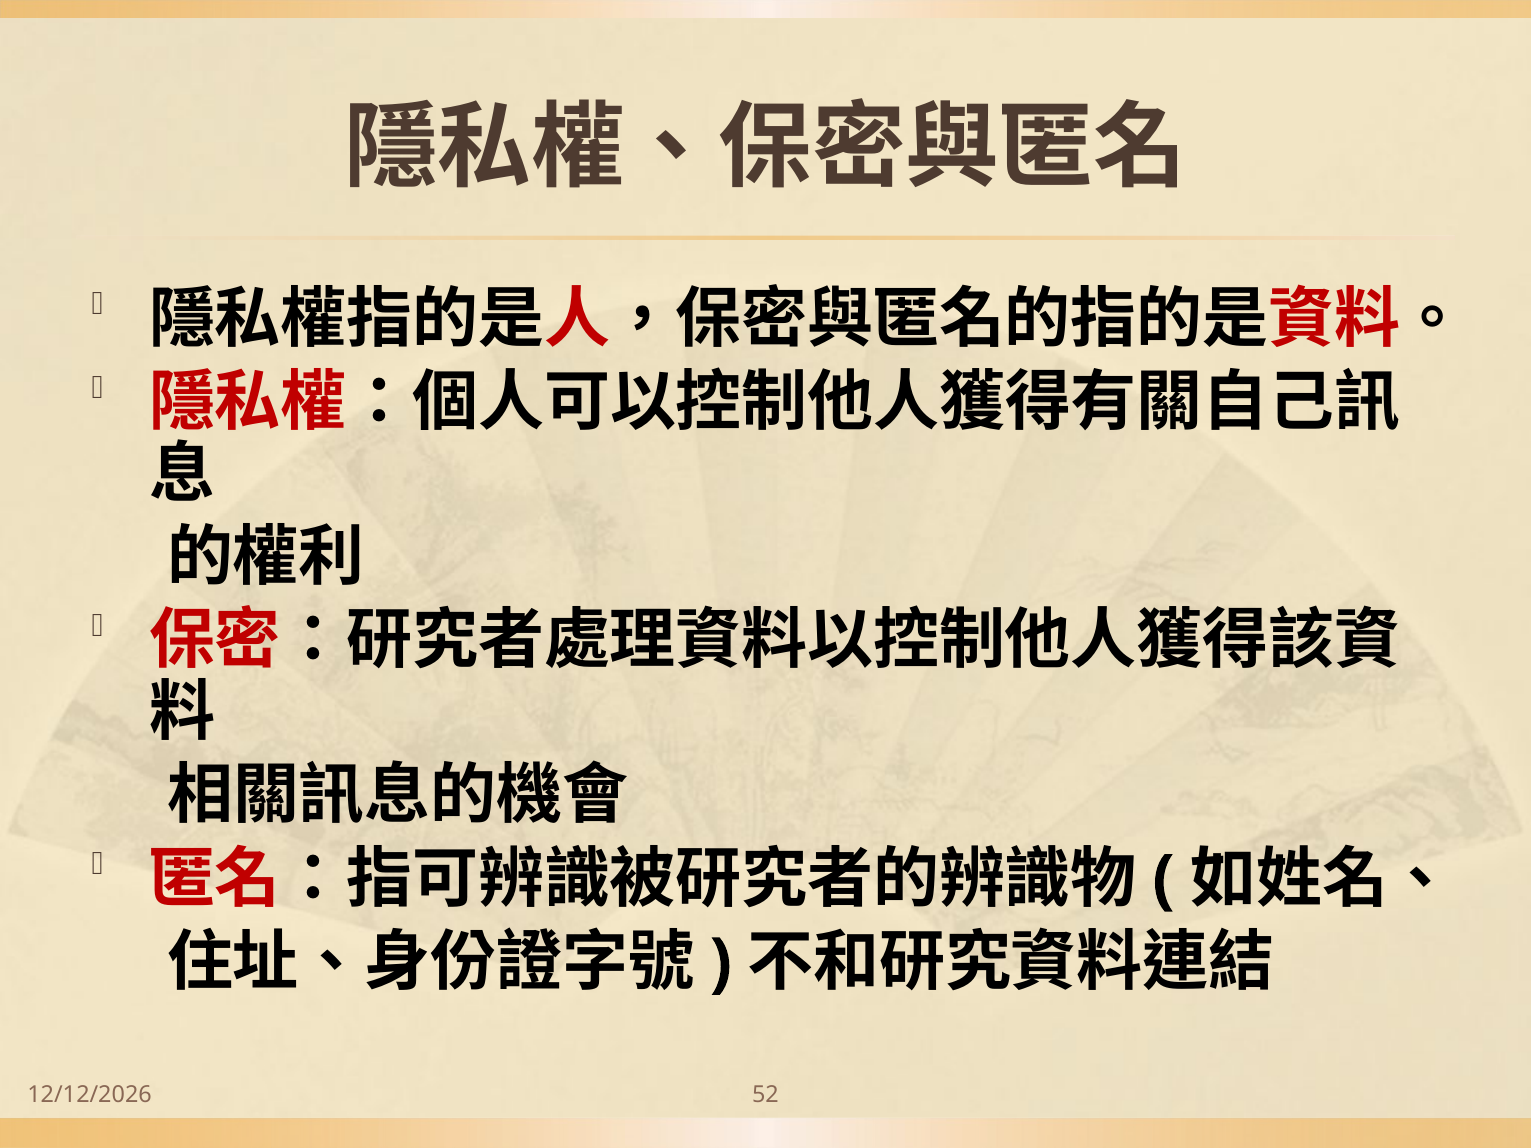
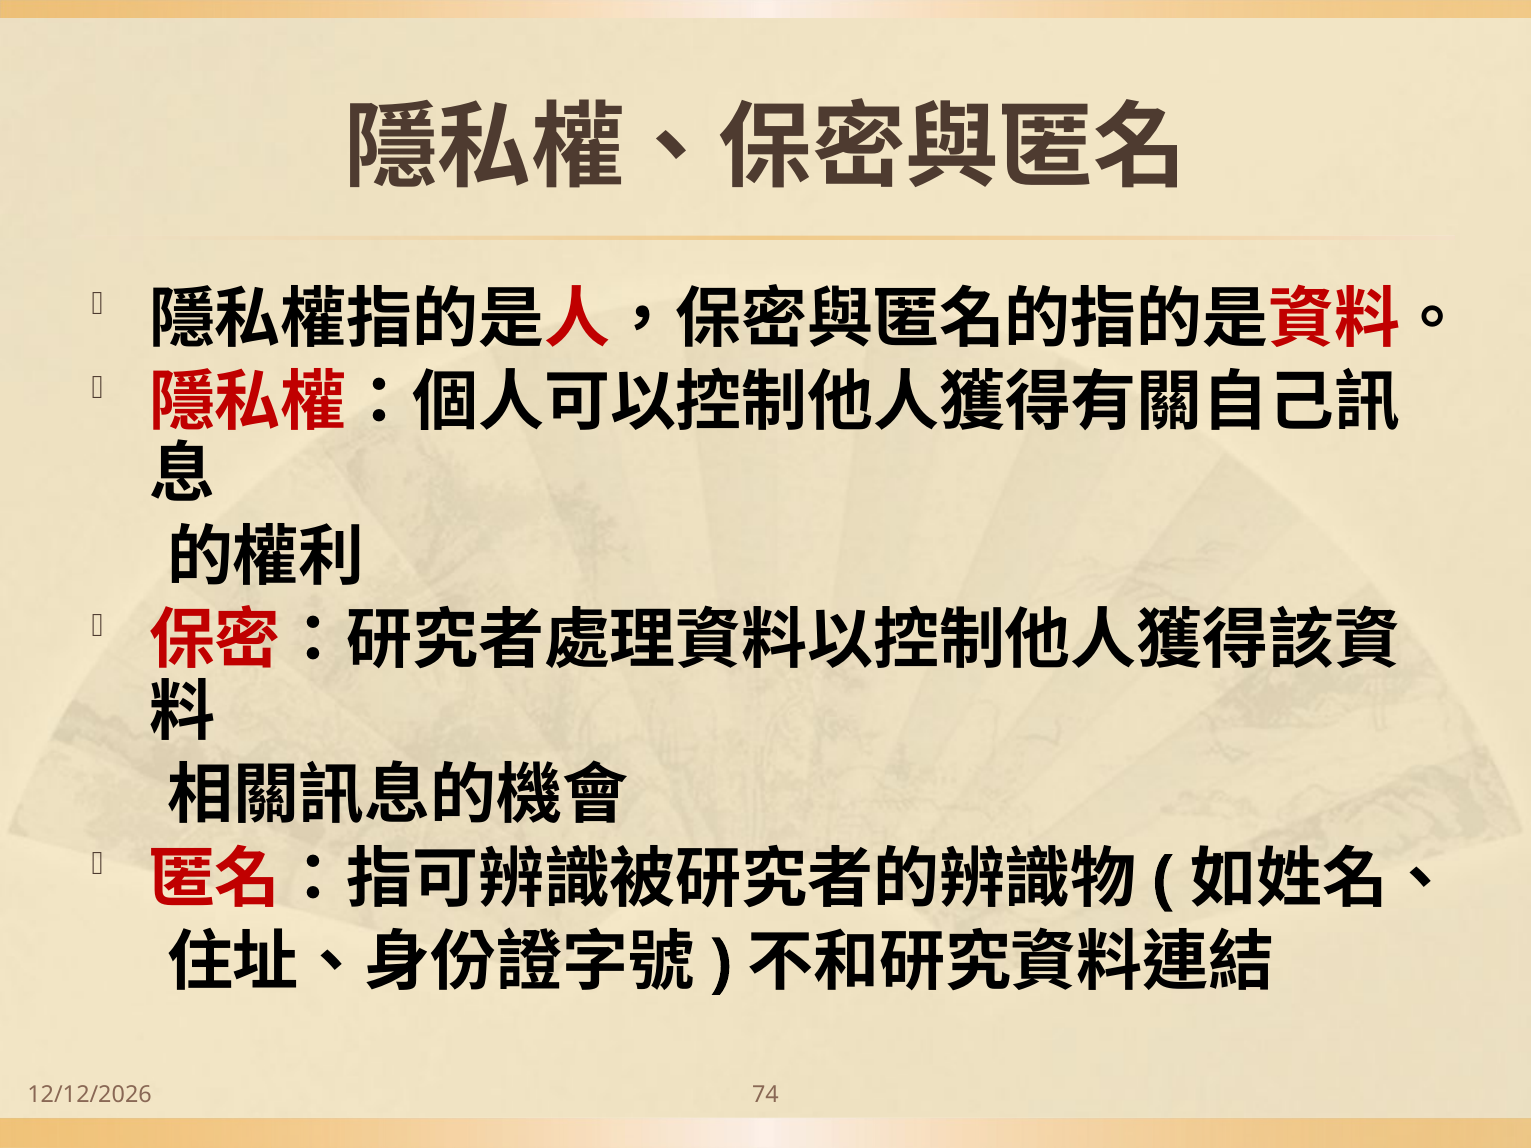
52: 52 -> 74
